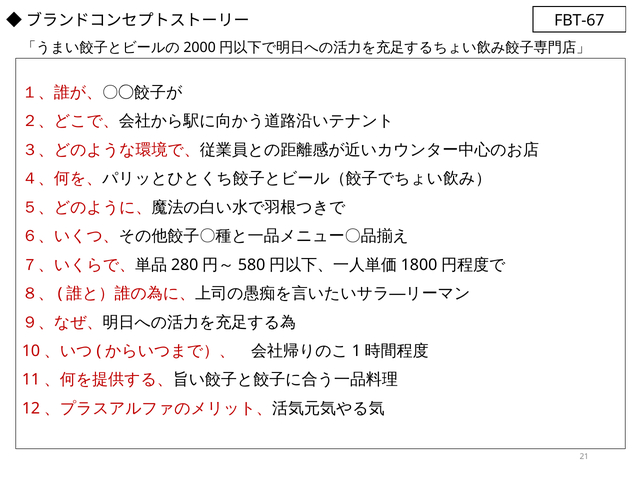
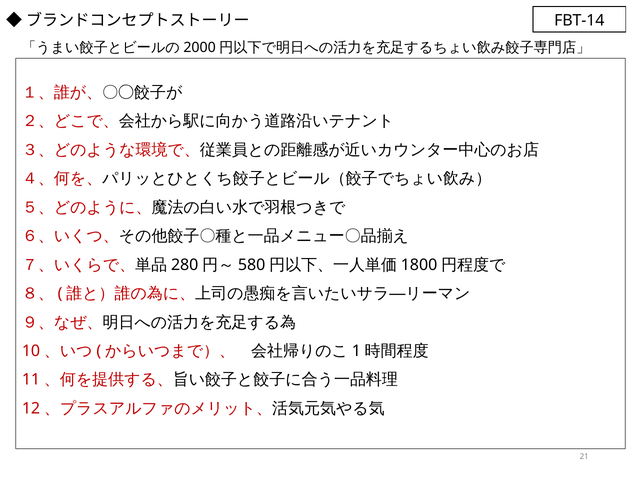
FBT-67: FBT-67 -> FBT-14
